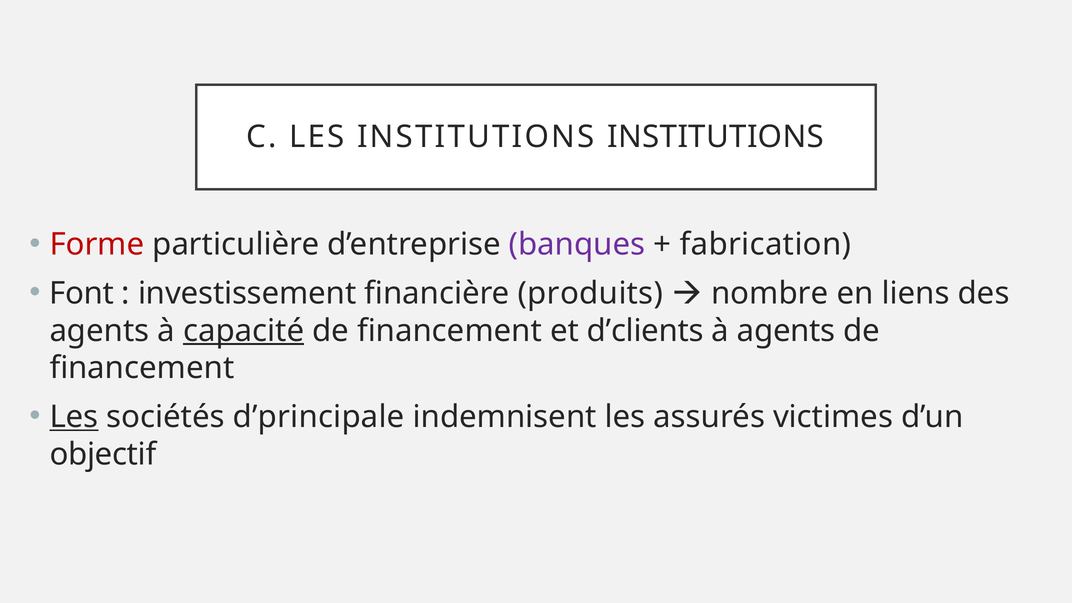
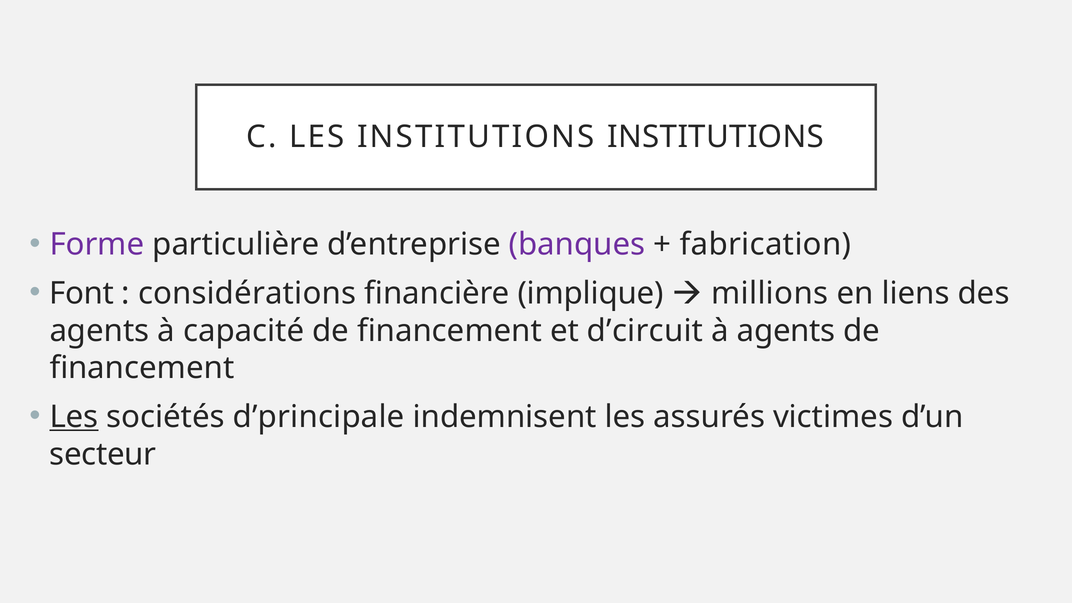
Forme colour: red -> purple
investissement: investissement -> considérations
produits: produits -> implique
nombre: nombre -> millions
capacité underline: present -> none
d’clients: d’clients -> d’circuit
objectif: objectif -> secteur
